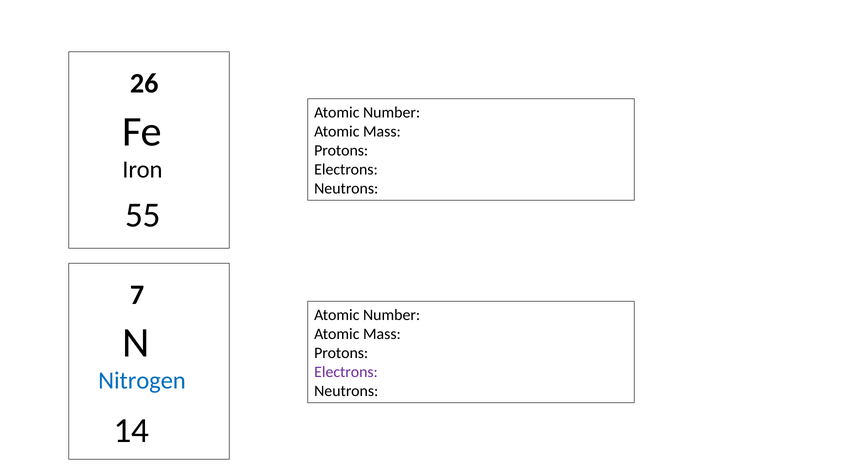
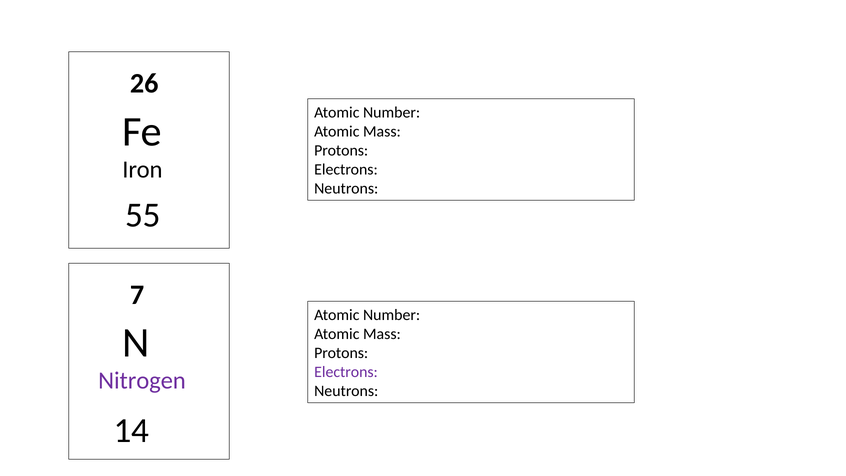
Nitrogen colour: blue -> purple
